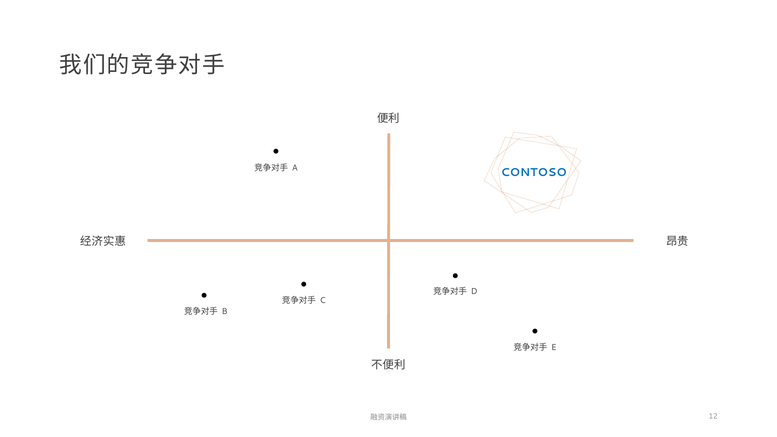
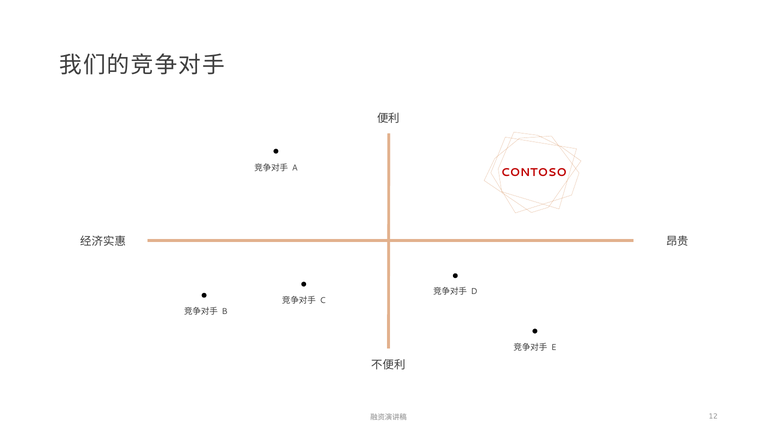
CONTOSO colour: blue -> red
